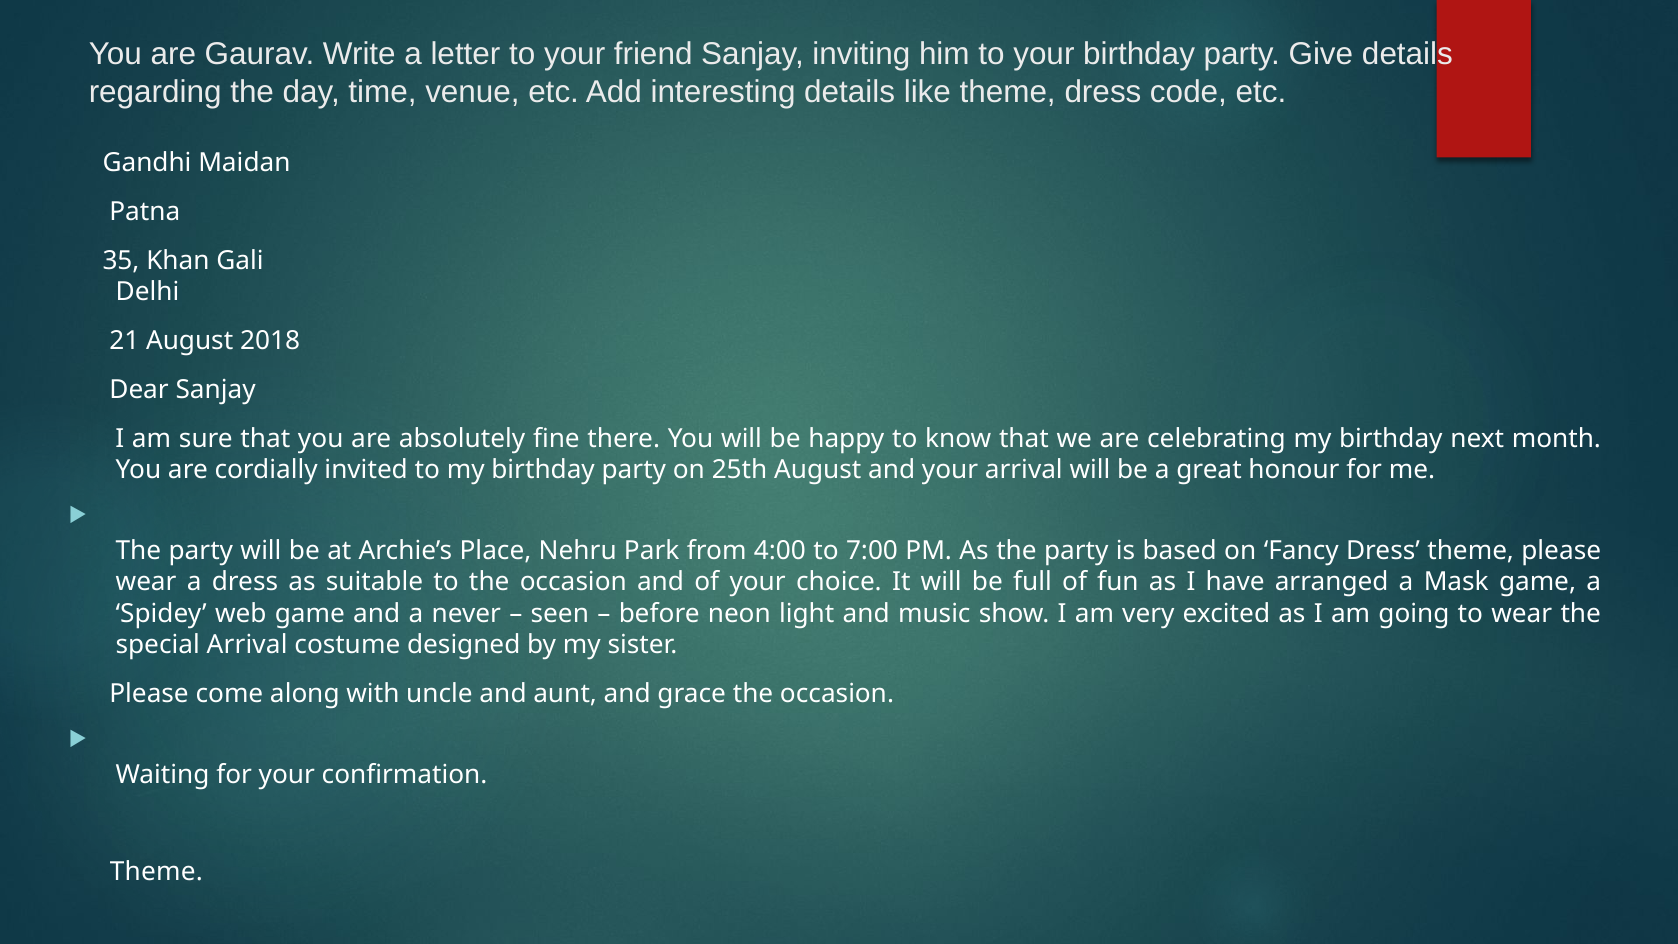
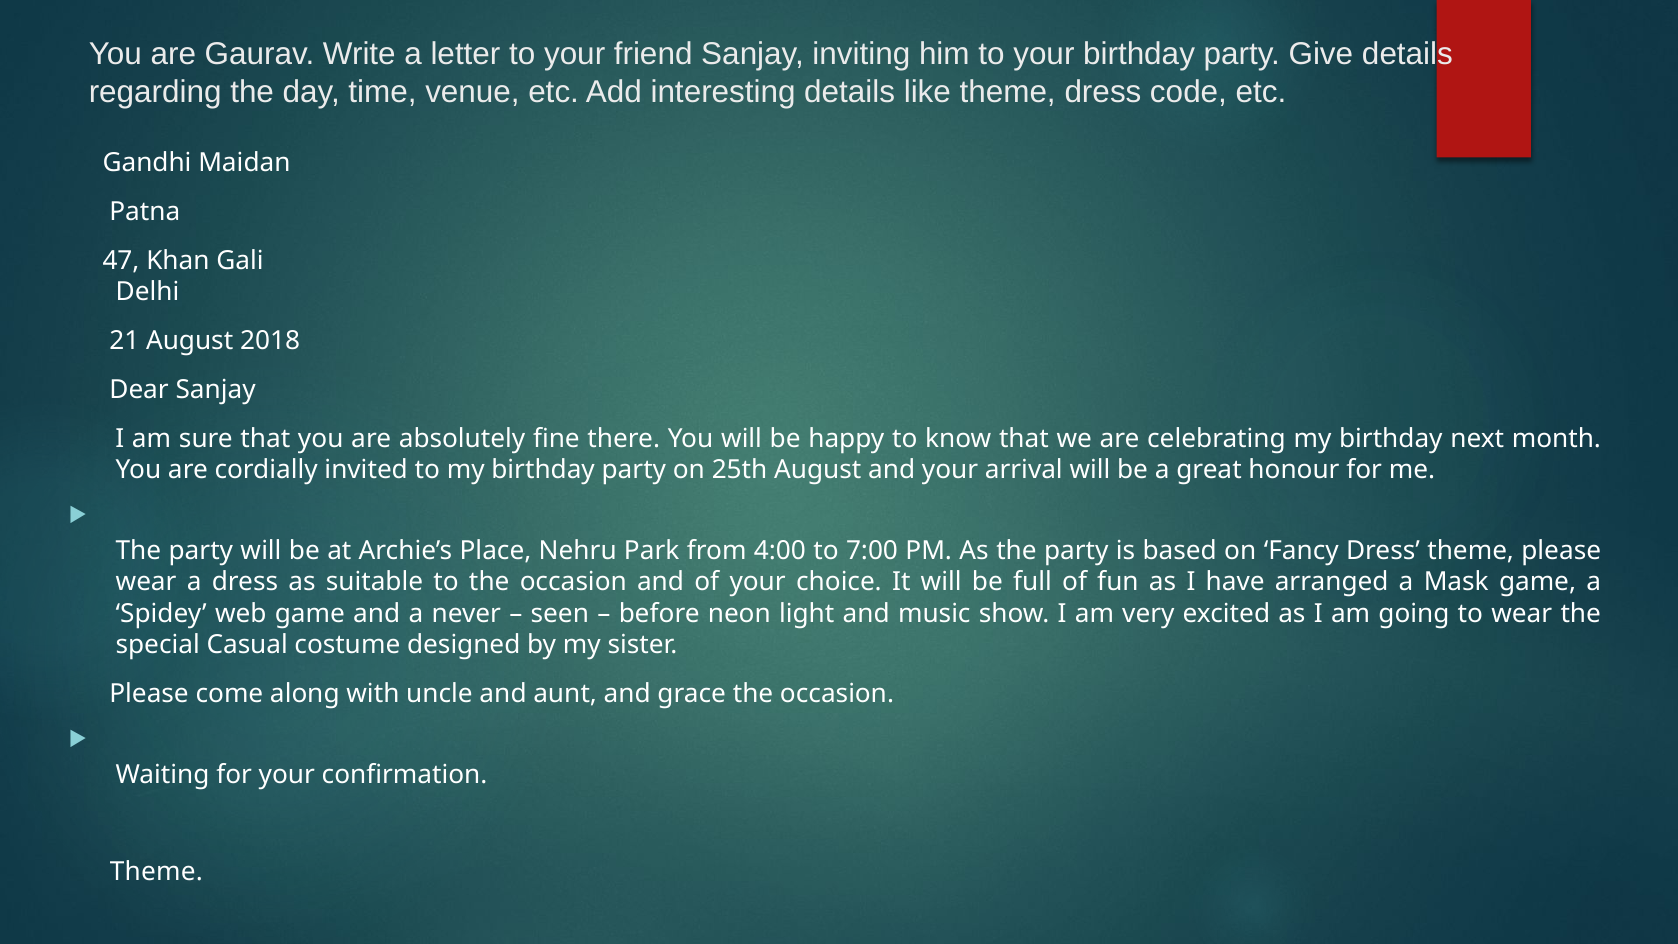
35: 35 -> 47
special Arrival: Arrival -> Casual
